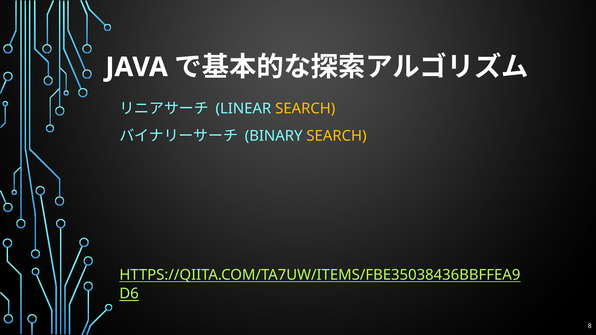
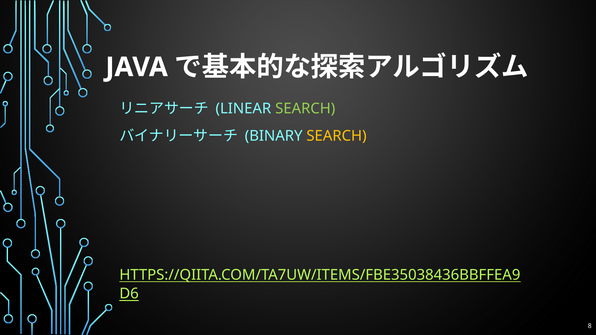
SEARCH at (305, 109) colour: yellow -> light green
